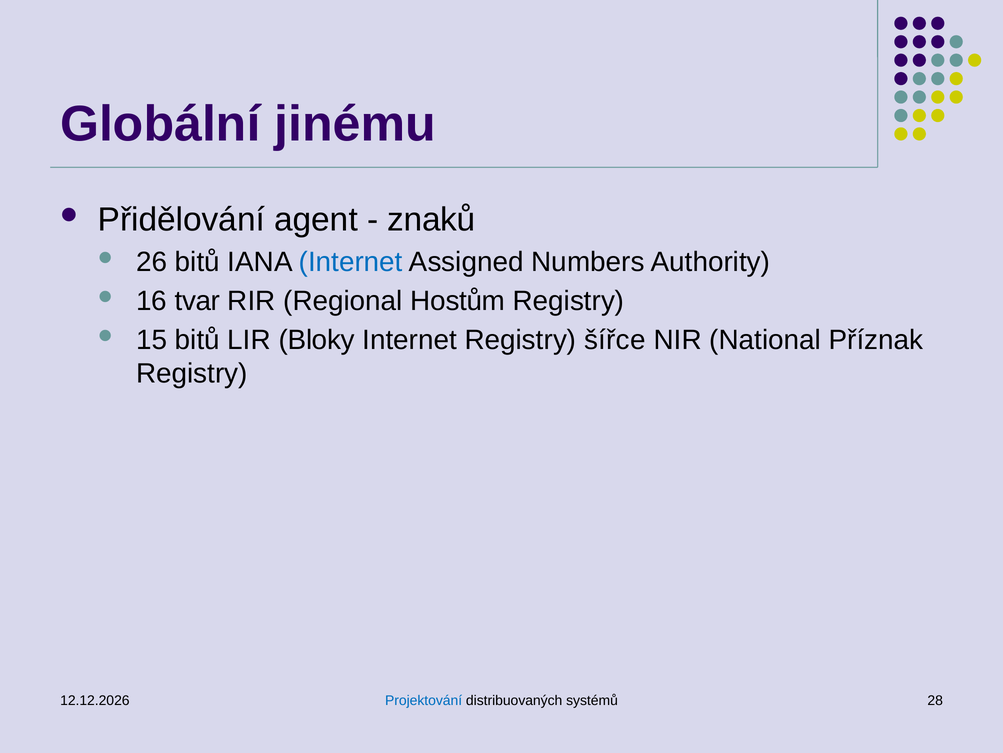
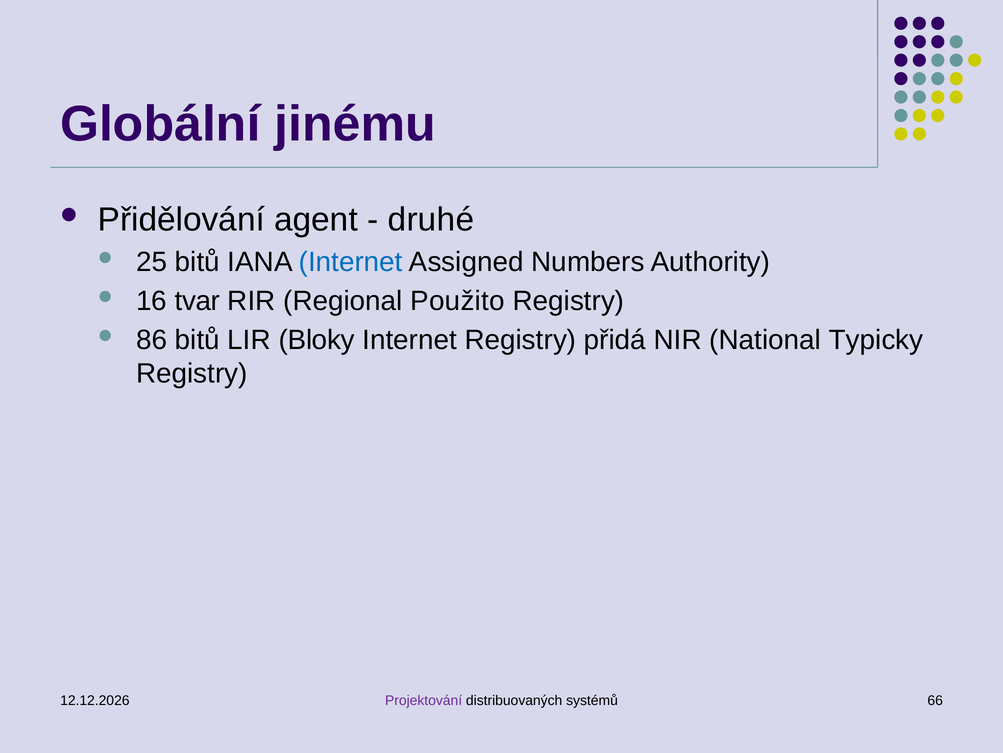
znaků: znaků -> druhé
26: 26 -> 25
Hostům: Hostům -> Použito
15: 15 -> 86
šířce: šířce -> přidá
Příznak: Příznak -> Typicky
Projektování colour: blue -> purple
28: 28 -> 66
